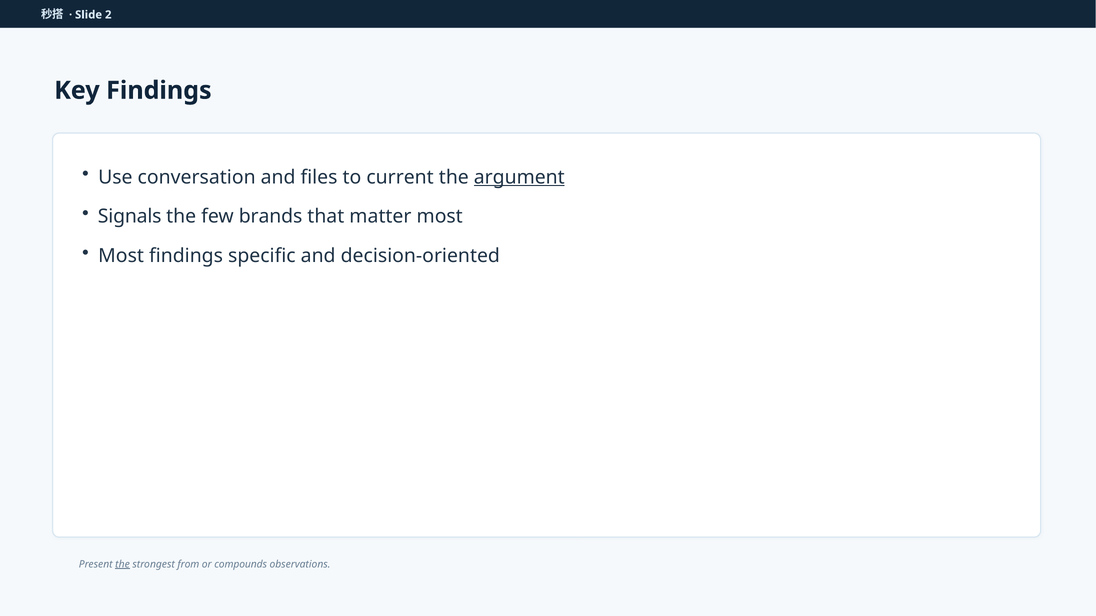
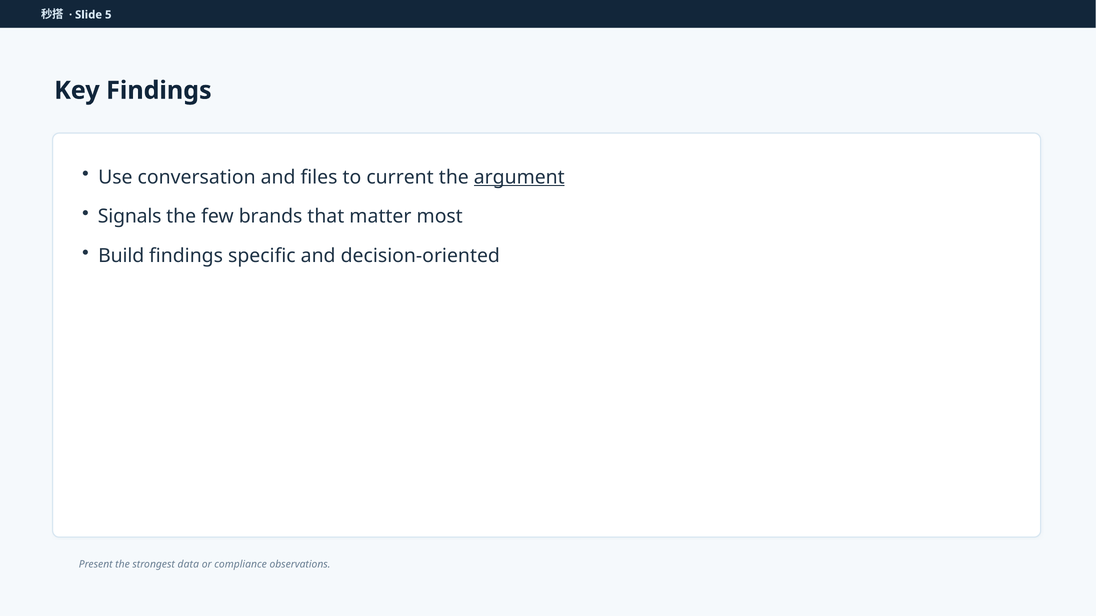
2: 2 -> 5
Most at (121, 256): Most -> Build
the at (122, 565) underline: present -> none
from: from -> data
compounds: compounds -> compliance
